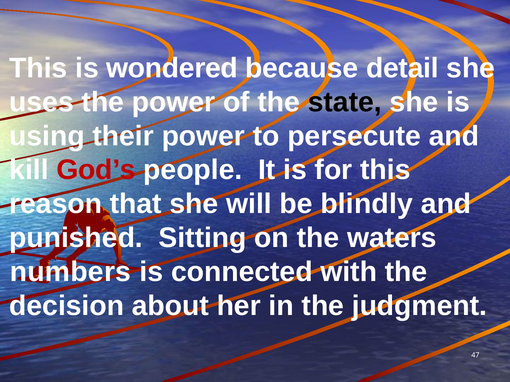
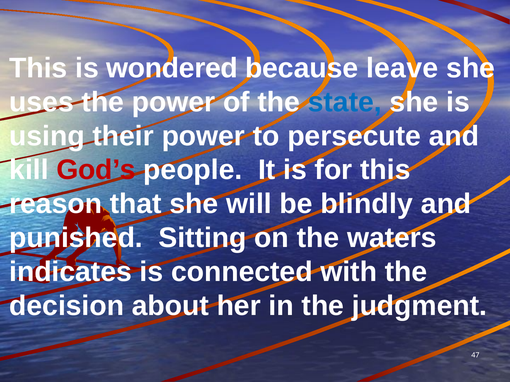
detail: detail -> leave
state colour: black -> blue
numbers: numbers -> indicates
